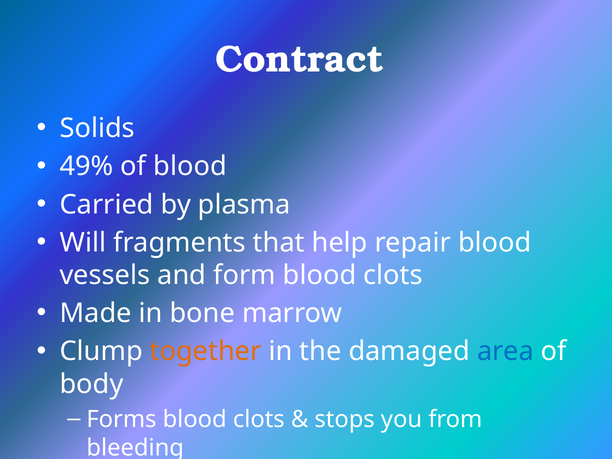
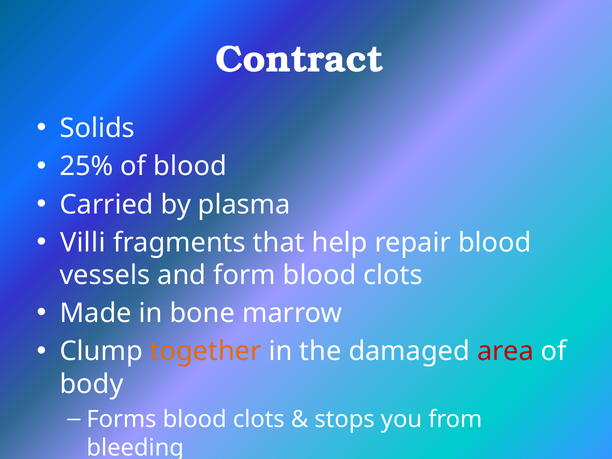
49%: 49% -> 25%
Will: Will -> Villi
area colour: blue -> red
